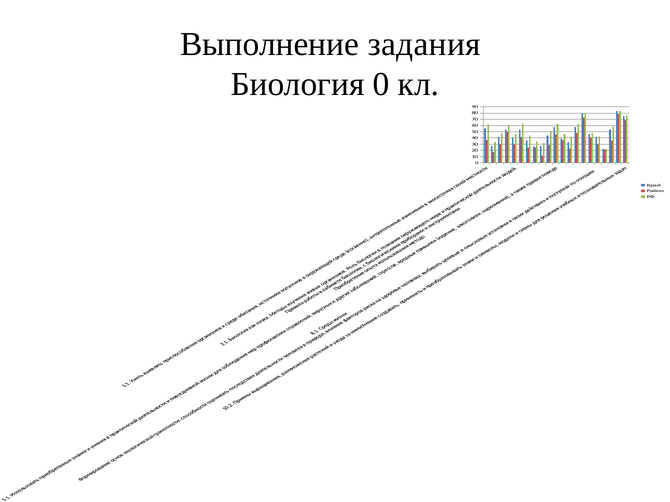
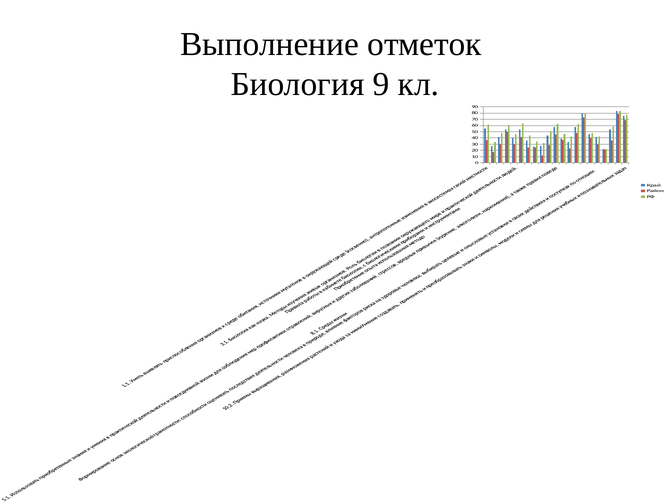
задания: задания -> отметок
Биология 0: 0 -> 9
